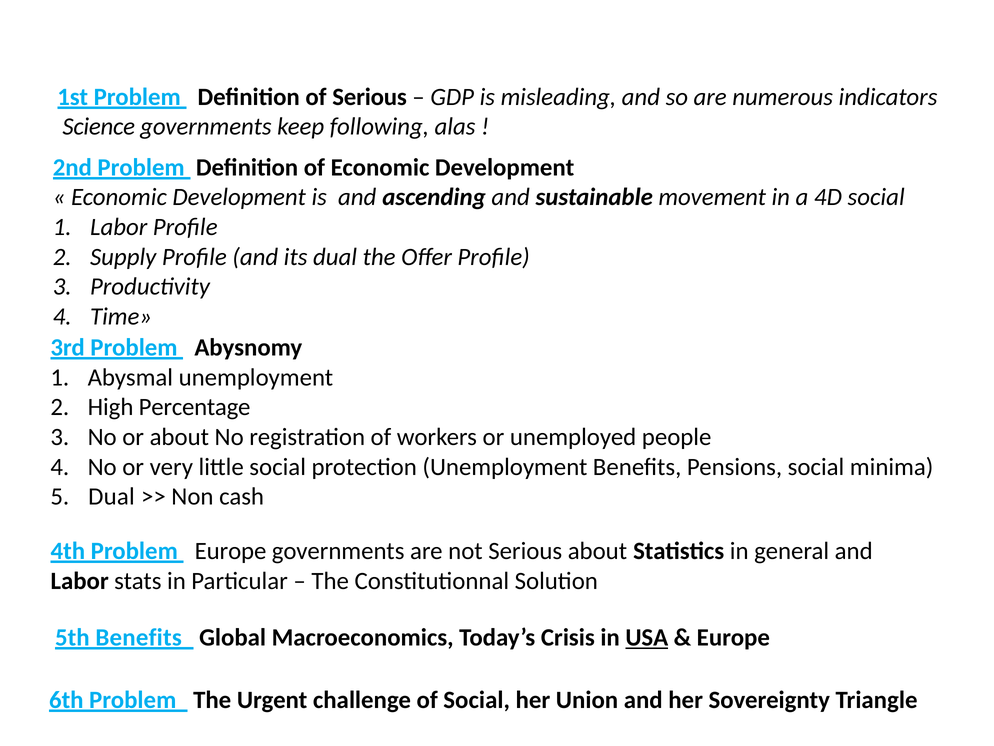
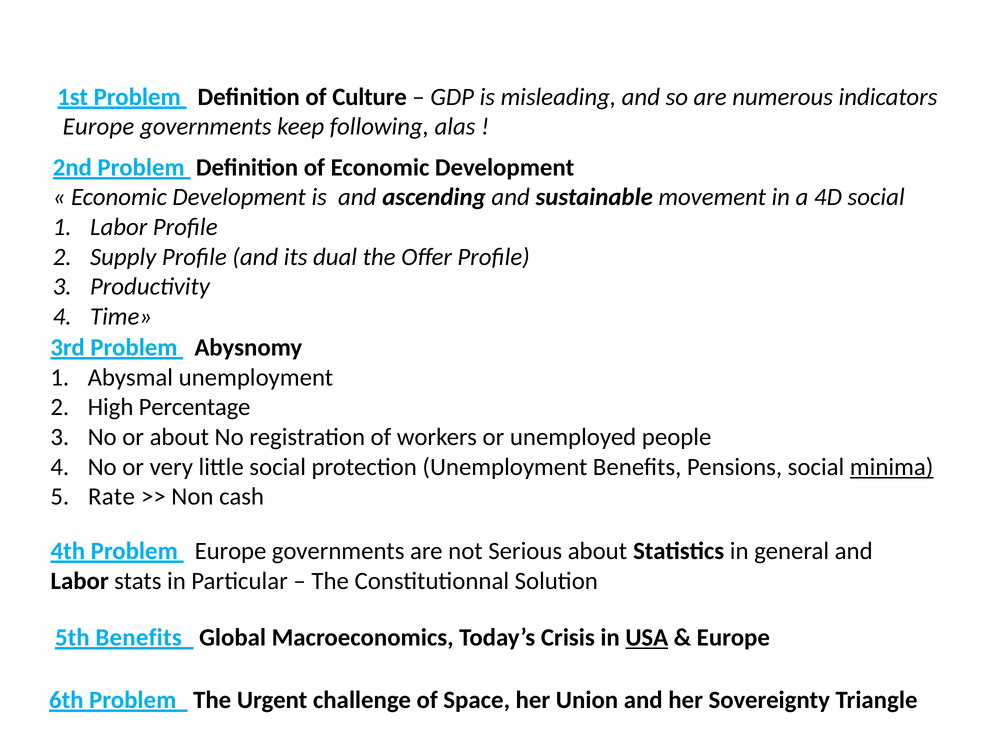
of Serious: Serious -> Culture
Science at (99, 127): Science -> Europe
minima underline: none -> present
Dual at (111, 496): Dual -> Rate
of Social: Social -> Space
